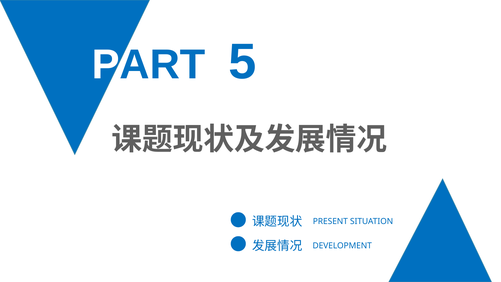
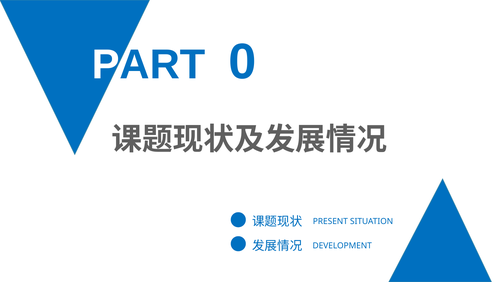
5: 5 -> 0
